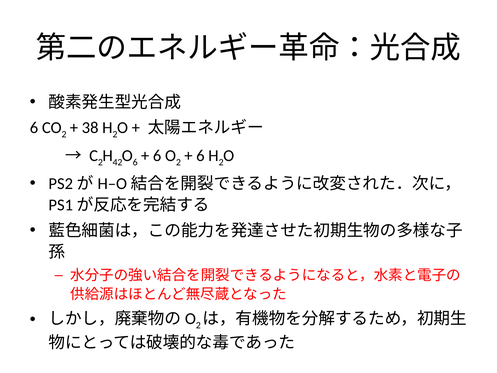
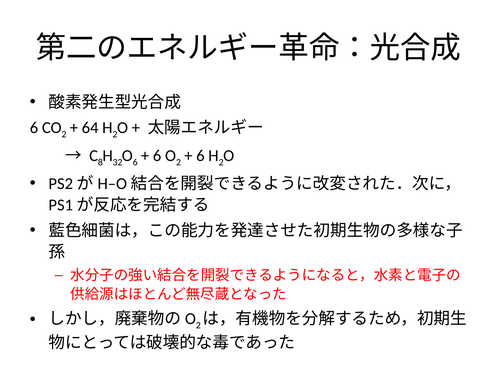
38: 38 -> 64
2 at (100, 162): 2 -> 8
42: 42 -> 32
